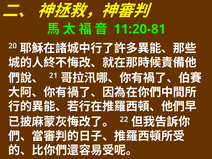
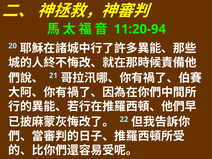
11:20-81: 11:20-81 -> 11:20-94
